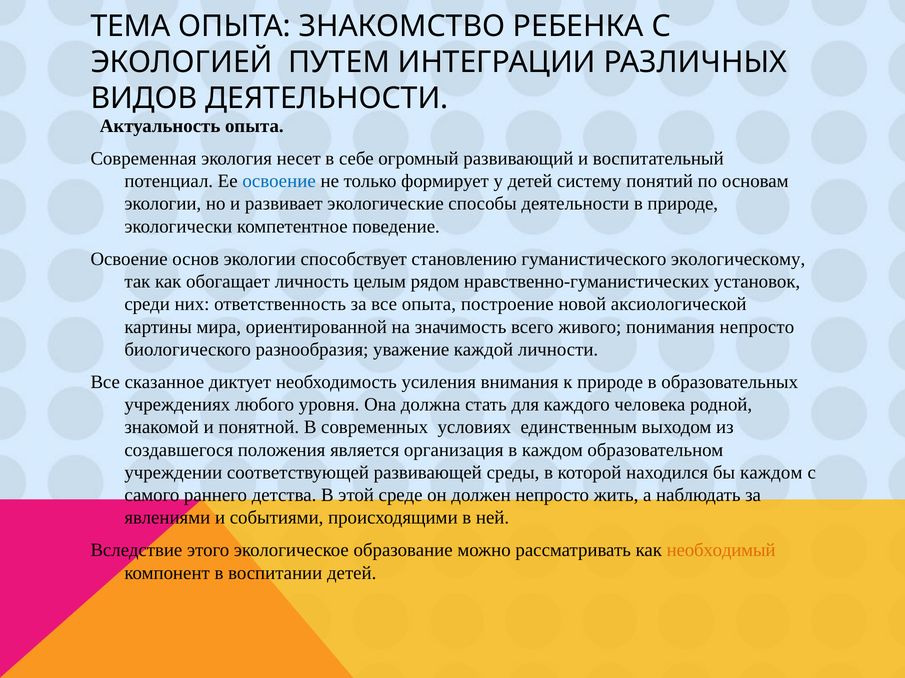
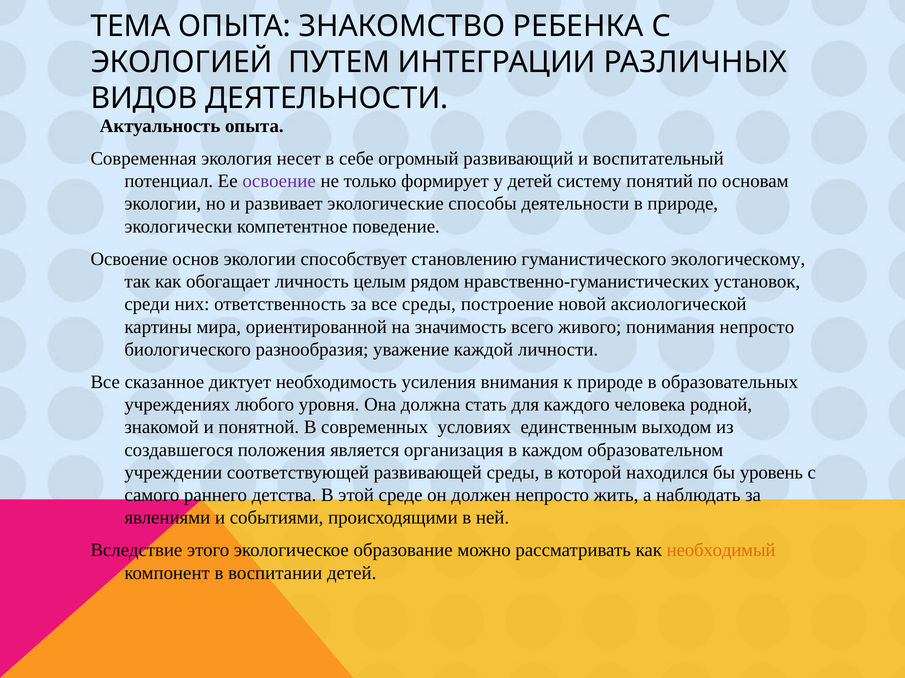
освоение at (279, 181) colour: blue -> purple
все опыта: опыта -> среды
бы каждом: каждом -> уровень
